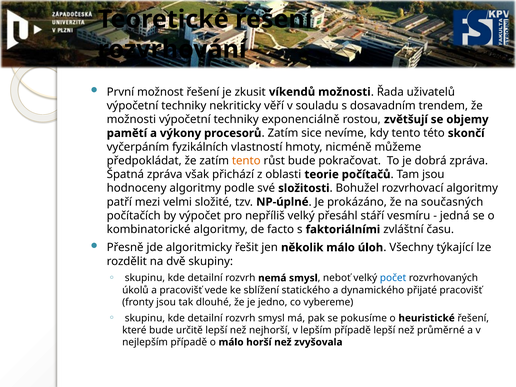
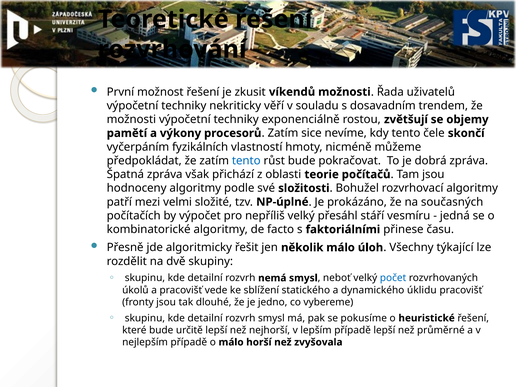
této: této -> čele
tento at (246, 161) colour: orange -> blue
zvláštní: zvláštní -> přinese
přijaté: přijaté -> úklidu
